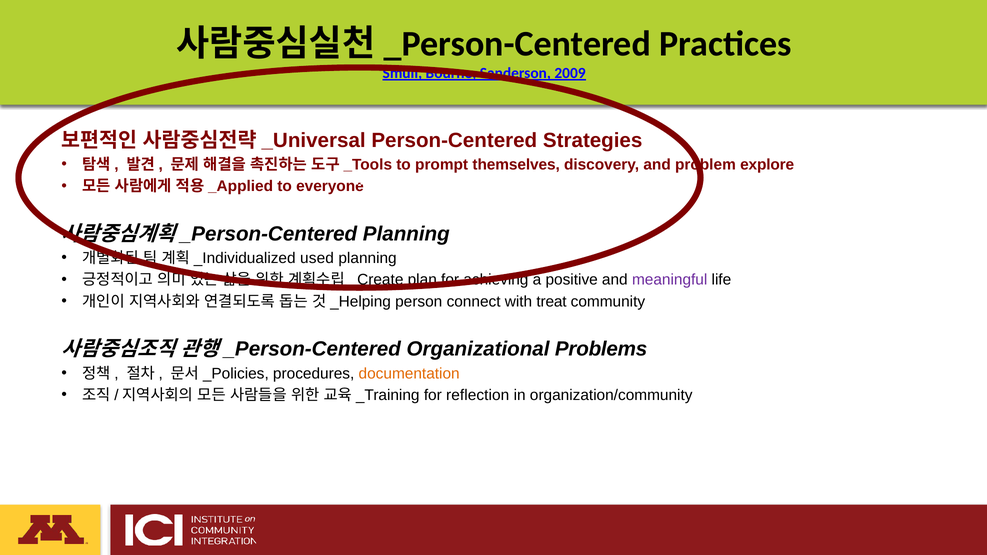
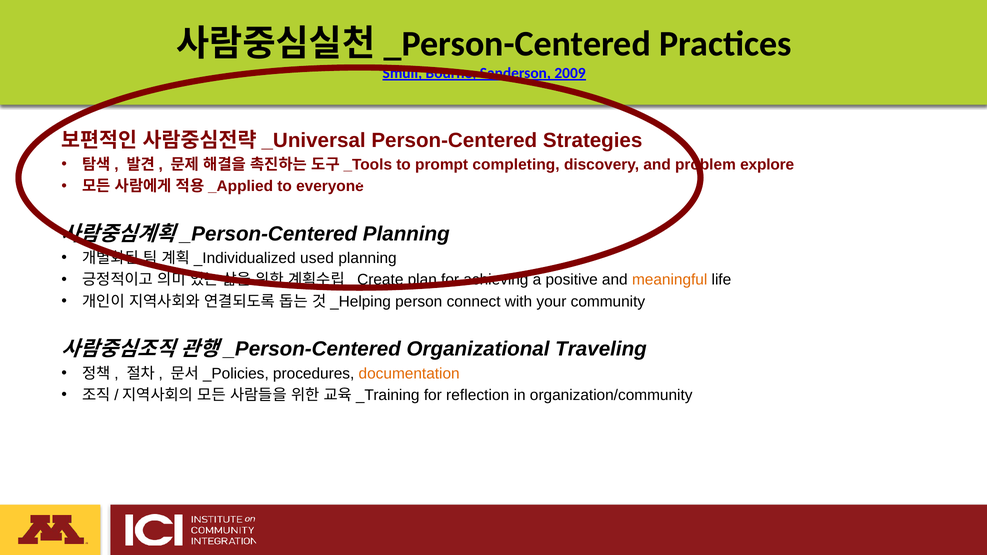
themselves: themselves -> completing
meaningful colour: purple -> orange
treat: treat -> your
Problems: Problems -> Traveling
